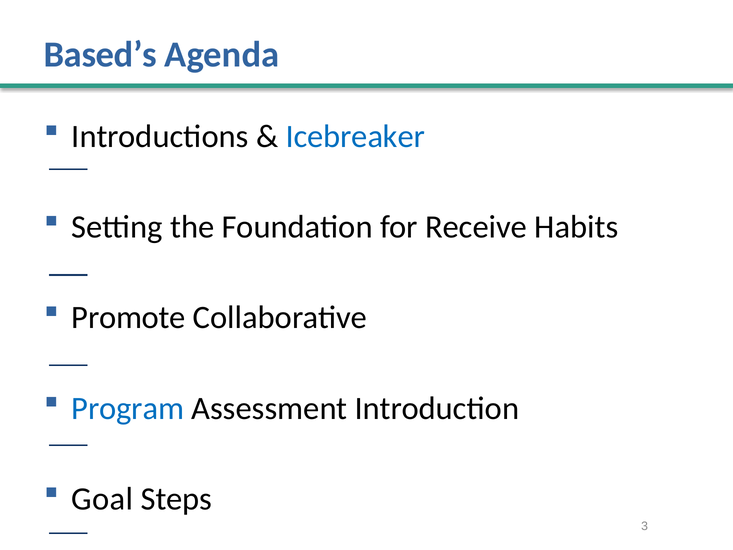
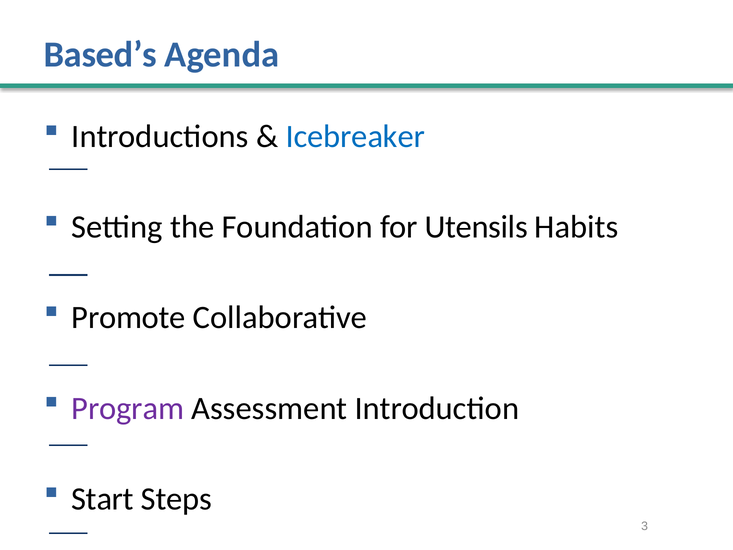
Receive: Receive -> Utensils
Program colour: blue -> purple
Goal: Goal -> Start
